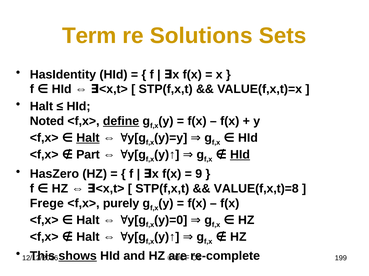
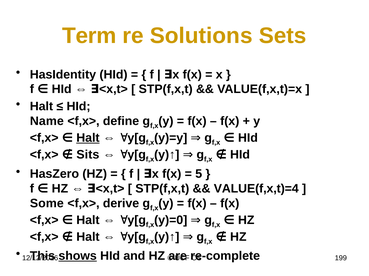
Noted: Noted -> Name
define underline: present -> none
Part: Part -> Sits
HId at (240, 155) underline: present -> none
9: 9 -> 5
VALUE(f,x,t)=8: VALUE(f,x,t)=8 -> VALUE(f,x,t)=4
Frege: Frege -> Some
purely: purely -> derive
